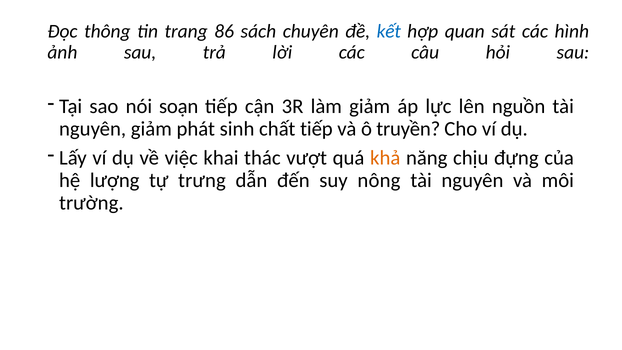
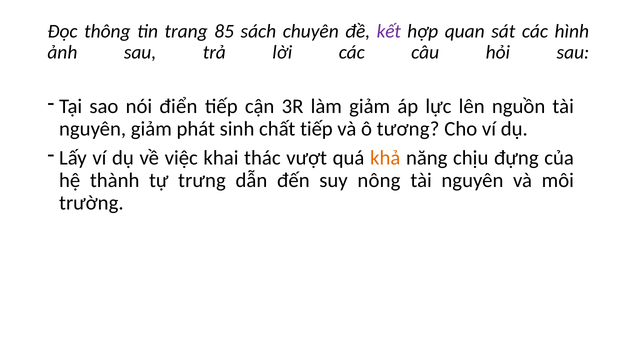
86: 86 -> 85
kết colour: blue -> purple
soạn: soạn -> điển
truyền: truyền -> tương
lượng: lượng -> thành
